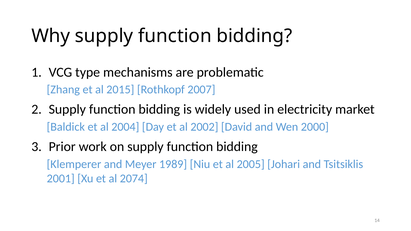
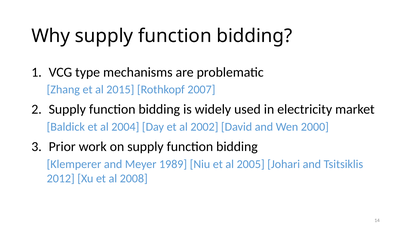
2001: 2001 -> 2012
2074: 2074 -> 2008
